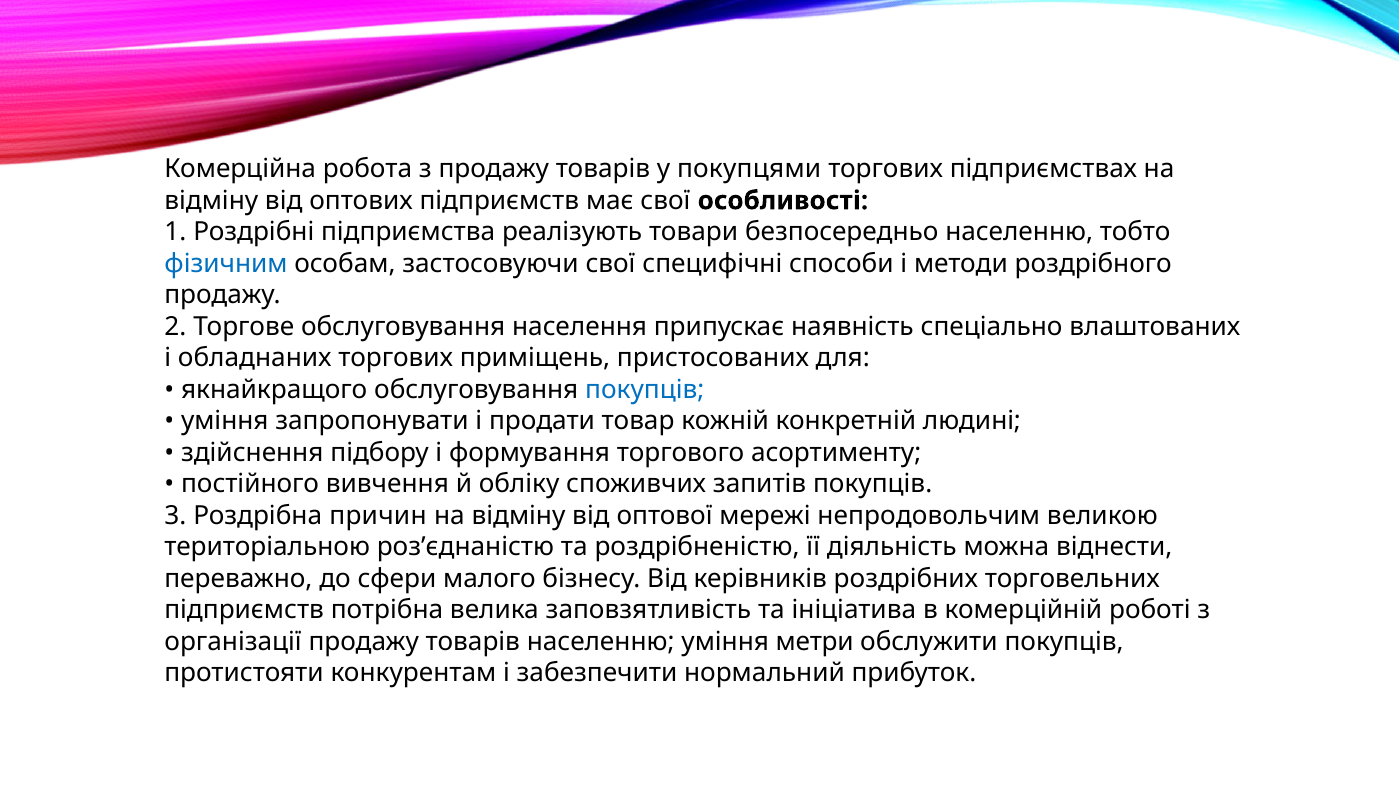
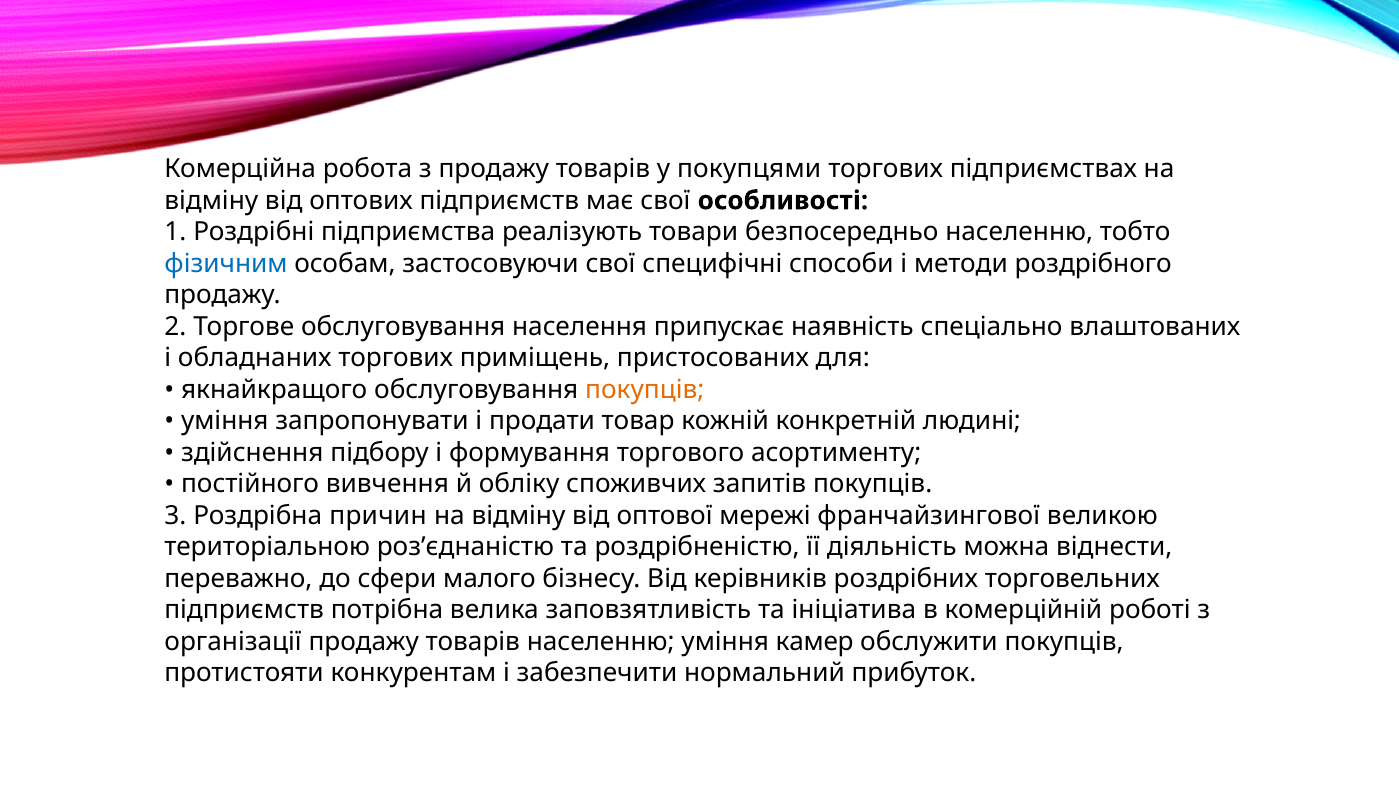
покупців at (645, 389) colour: blue -> orange
непродовольчим: непродовольчим -> франчайзингової
метри: метри -> камер
